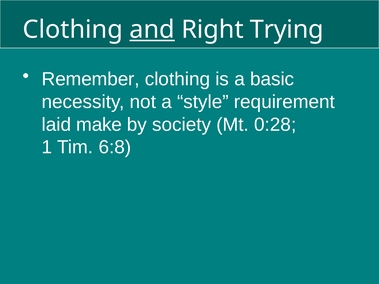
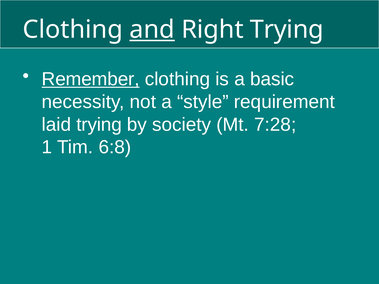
Remember underline: none -> present
laid make: make -> trying
0:28: 0:28 -> 7:28
